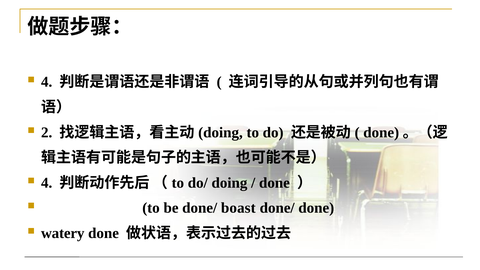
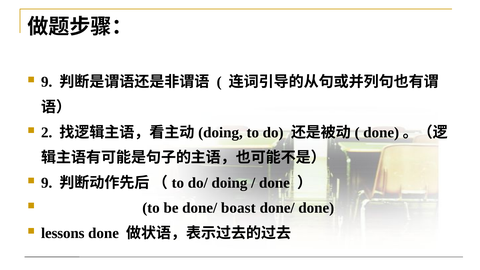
4 at (47, 82): 4 -> 9
4 at (47, 183): 4 -> 9
watery: watery -> lessons
